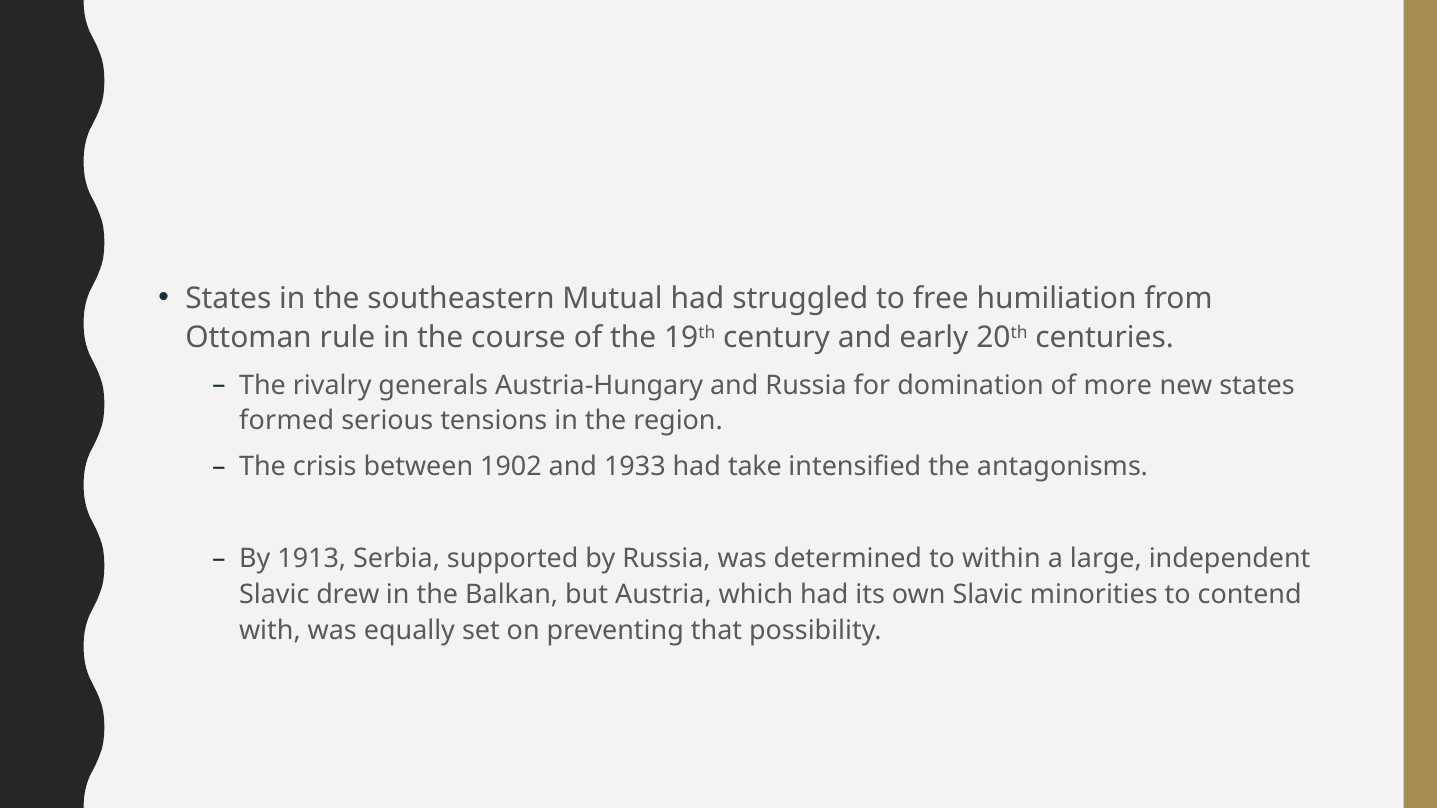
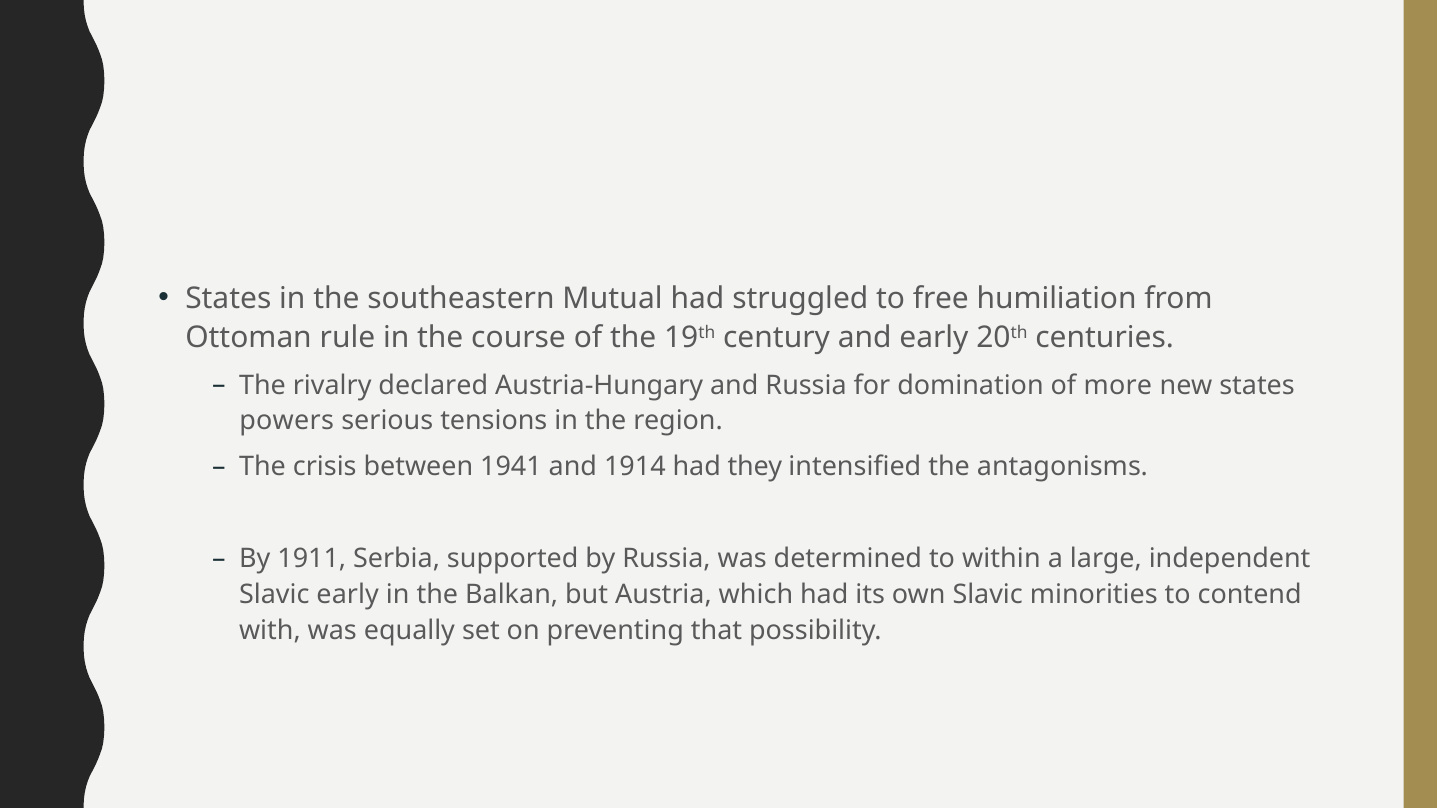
generals: generals -> declared
formed: formed -> powers
1902: 1902 -> 1941
1933: 1933 -> 1914
take: take -> they
1913: 1913 -> 1911
Slavic drew: drew -> early
